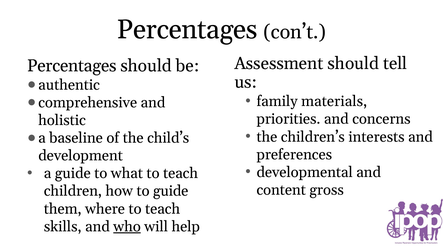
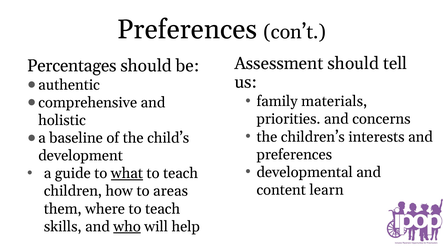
Percentages at (187, 30): Percentages -> Preferences
what underline: none -> present
gross: gross -> learn
to guide: guide -> areas
